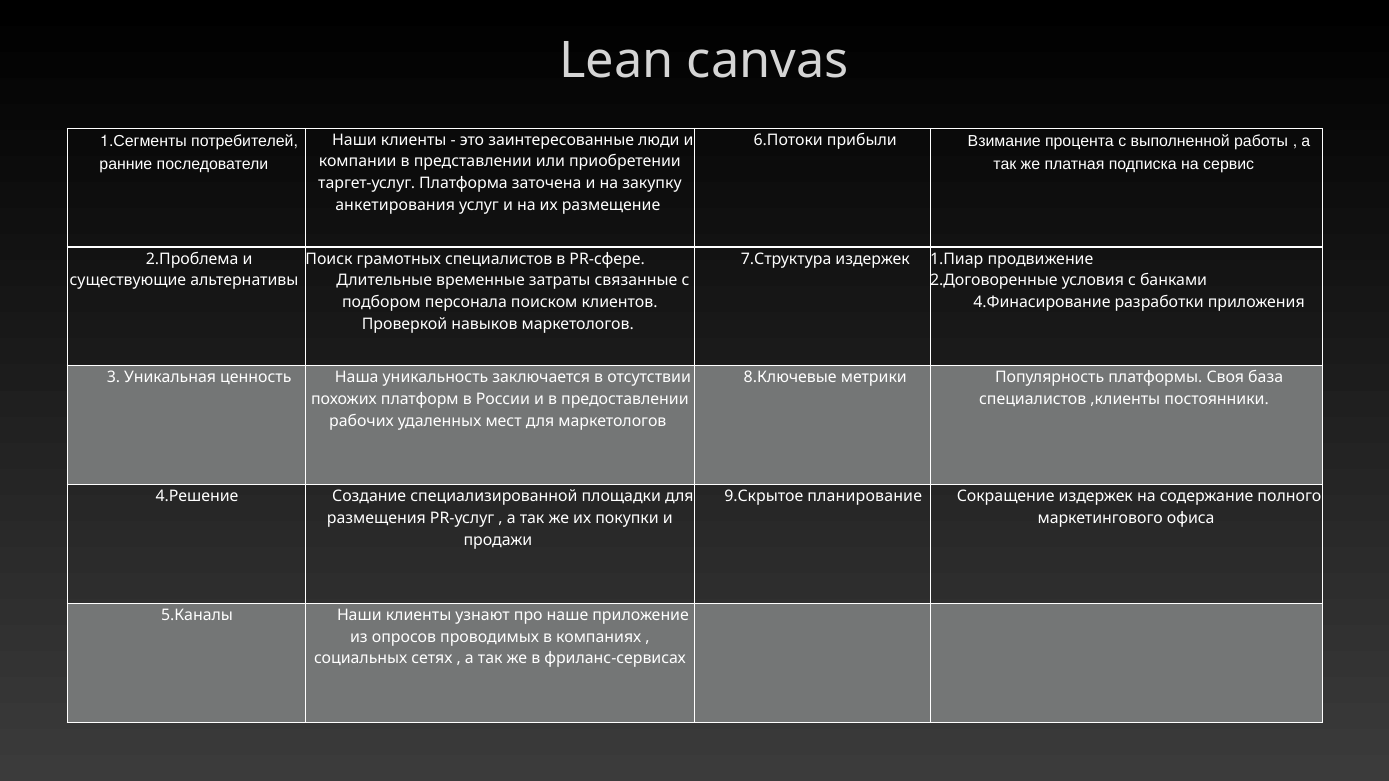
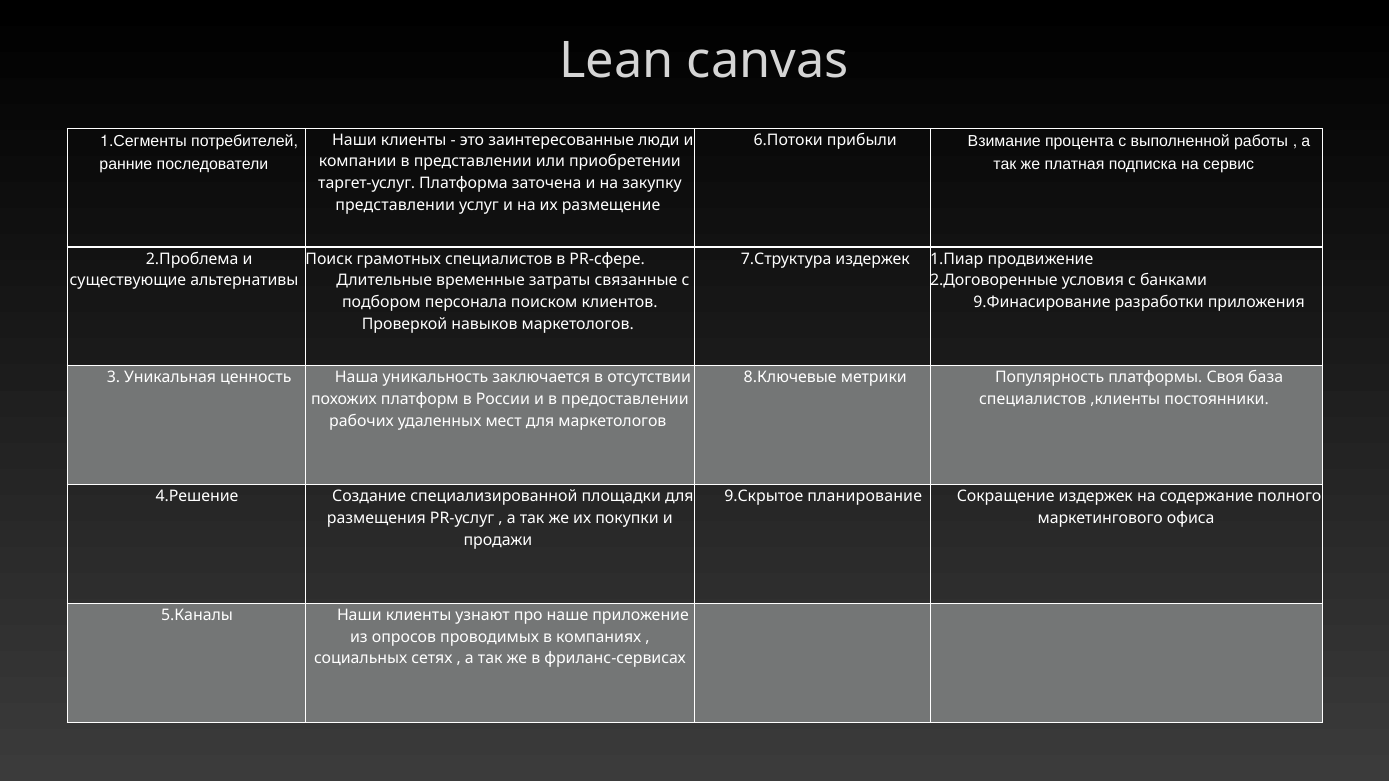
анкетирования at (395, 205): анкетирования -> представлении
4.Финасирование: 4.Финасирование -> 9.Финасирование
